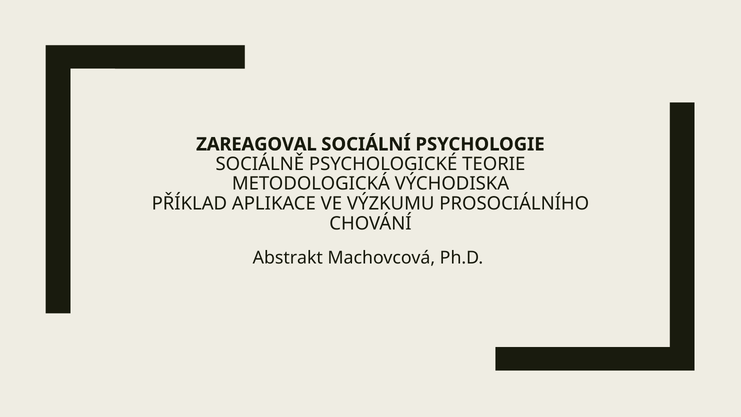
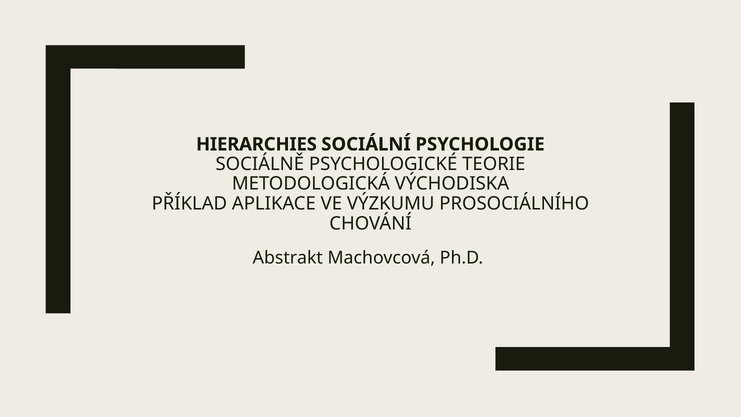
ZAREAGOVAL: ZAREAGOVAL -> HIERARCHIES
